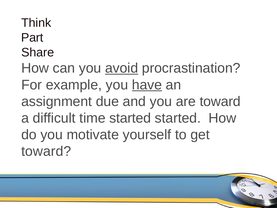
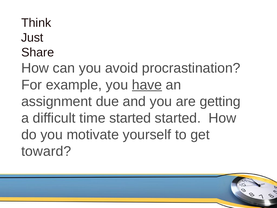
Part: Part -> Just
avoid underline: present -> none
are toward: toward -> getting
